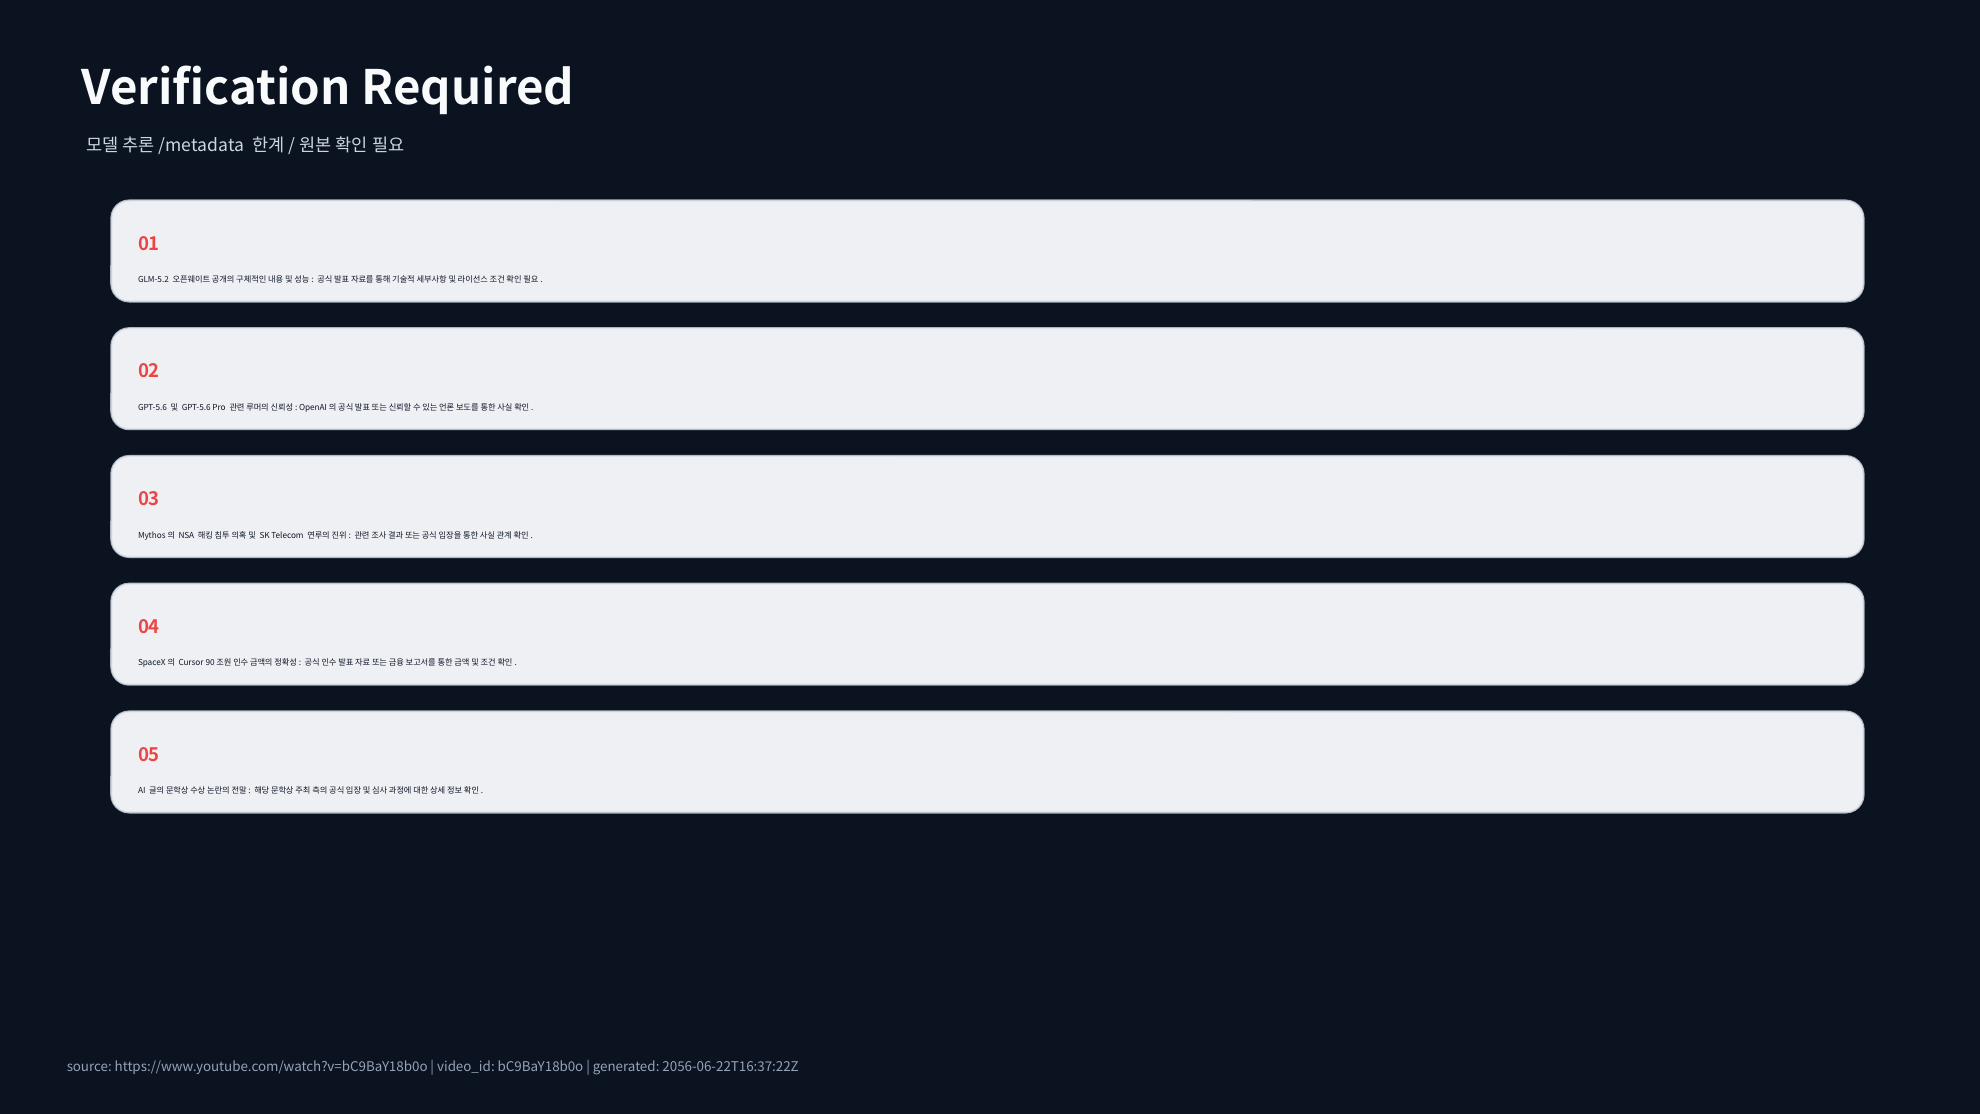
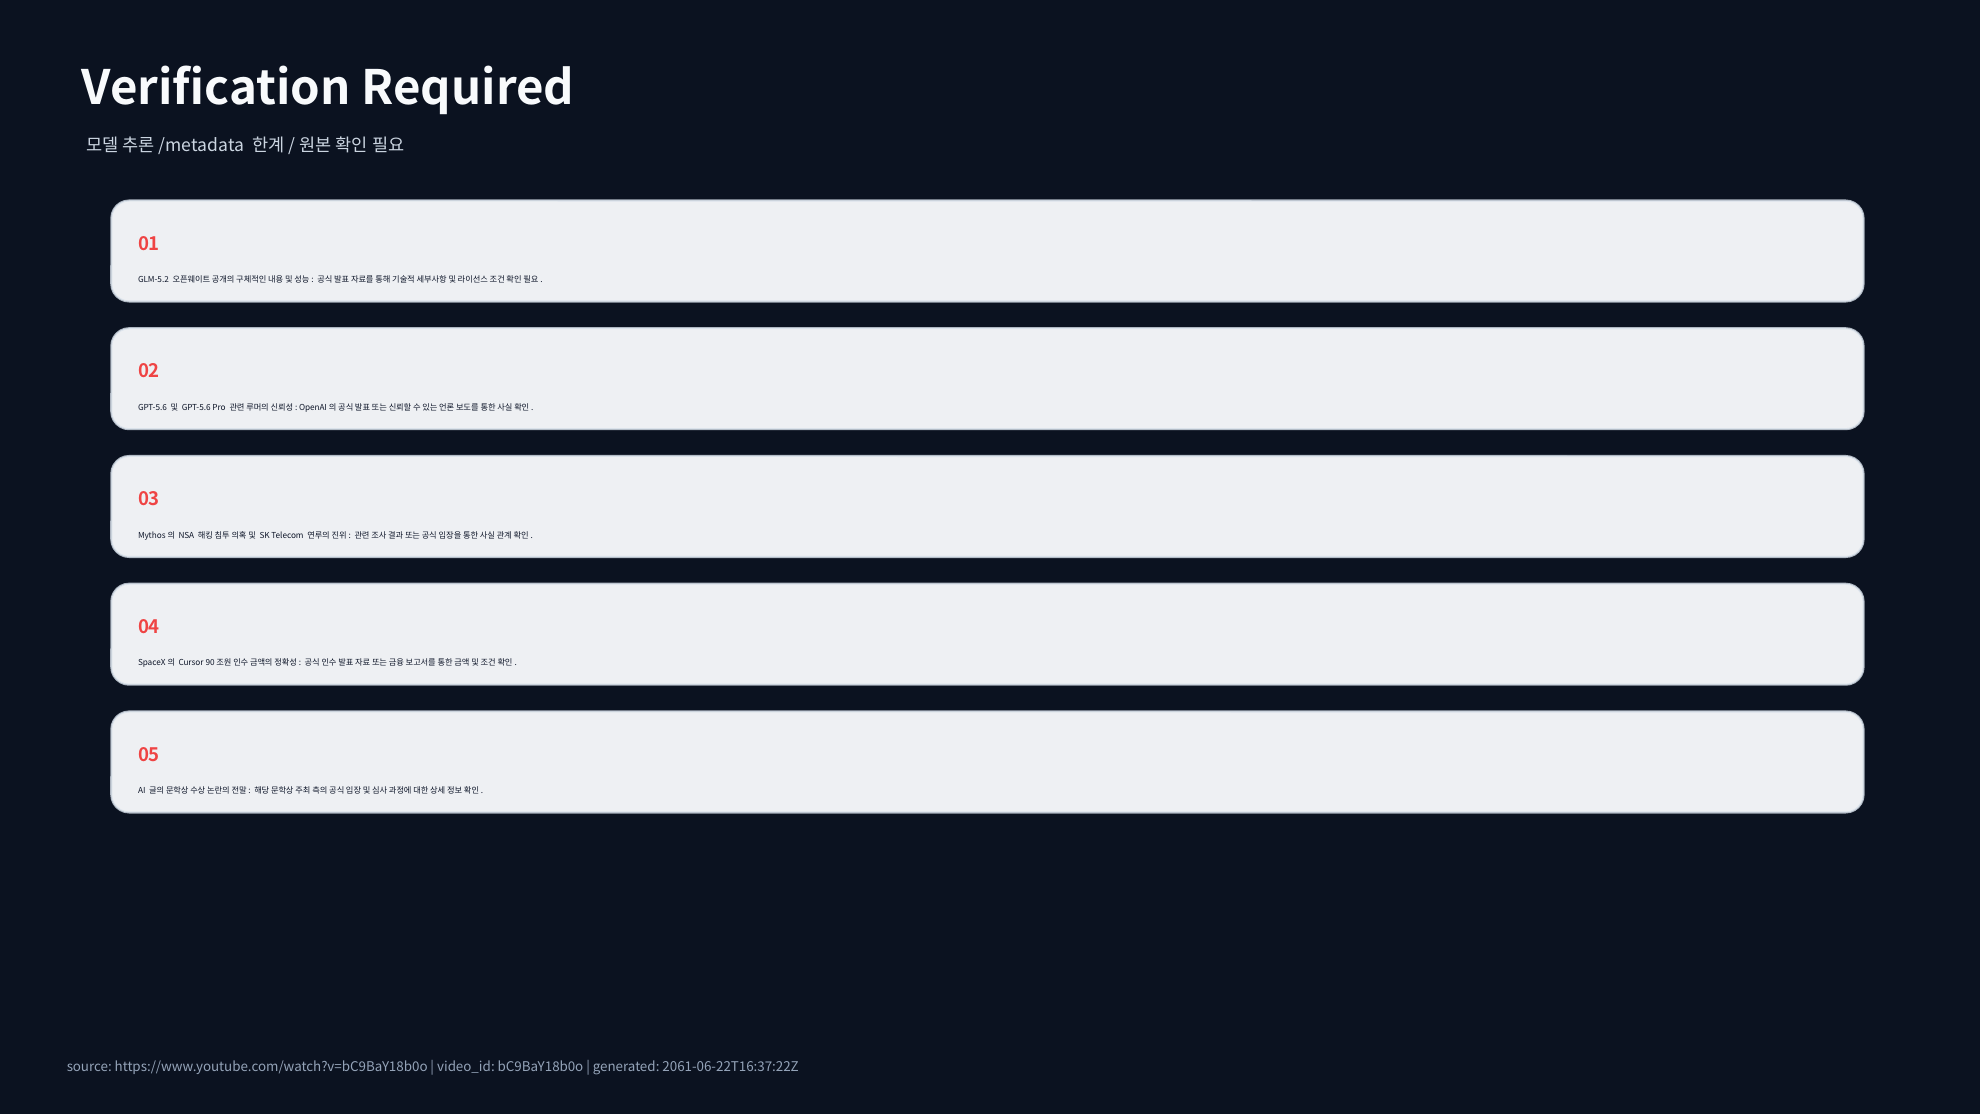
2056-06-22T16:37:22Z: 2056-06-22T16:37:22Z -> 2061-06-22T16:37:22Z
